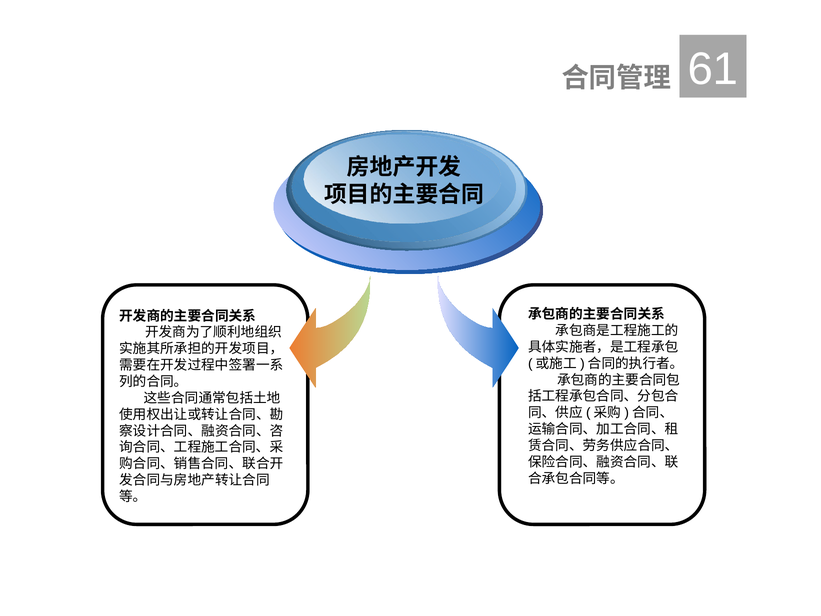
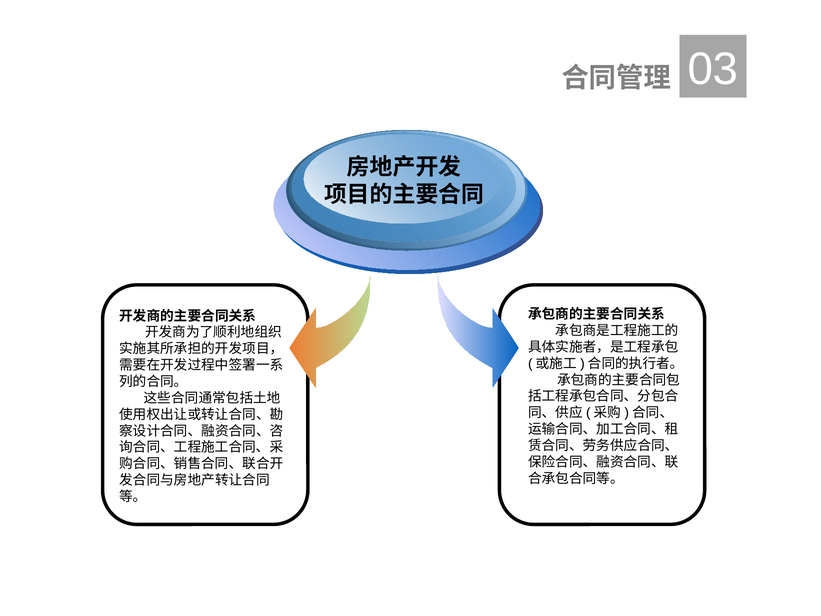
61: 61 -> 03
